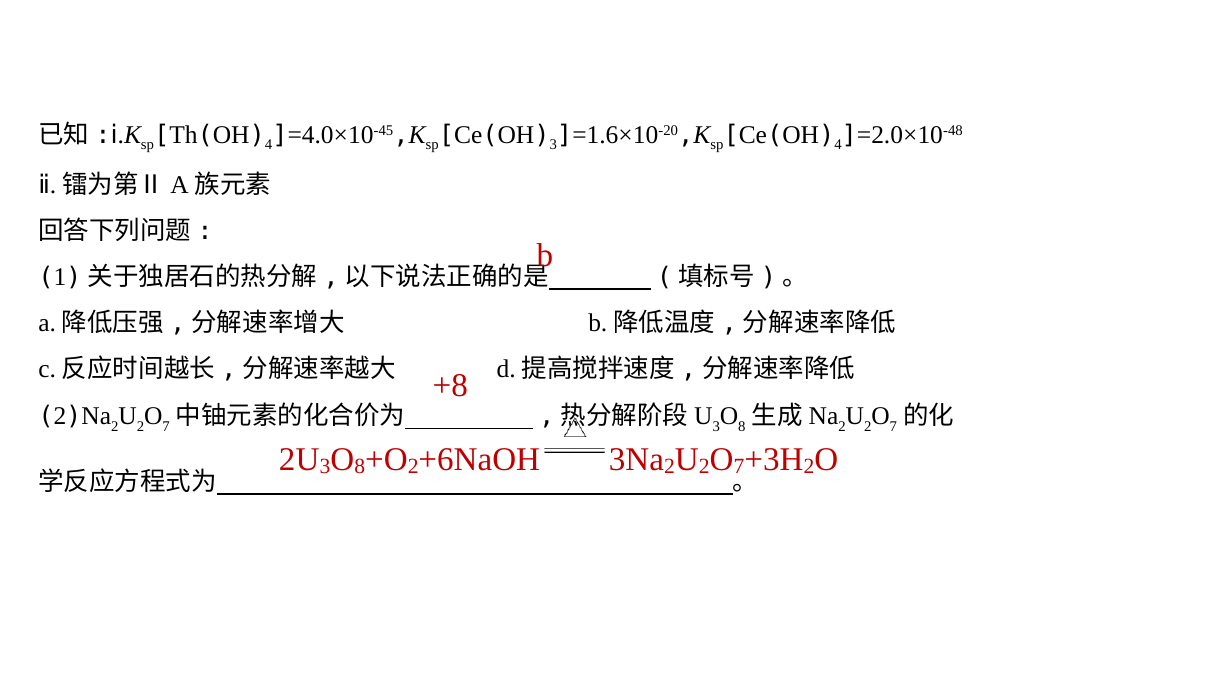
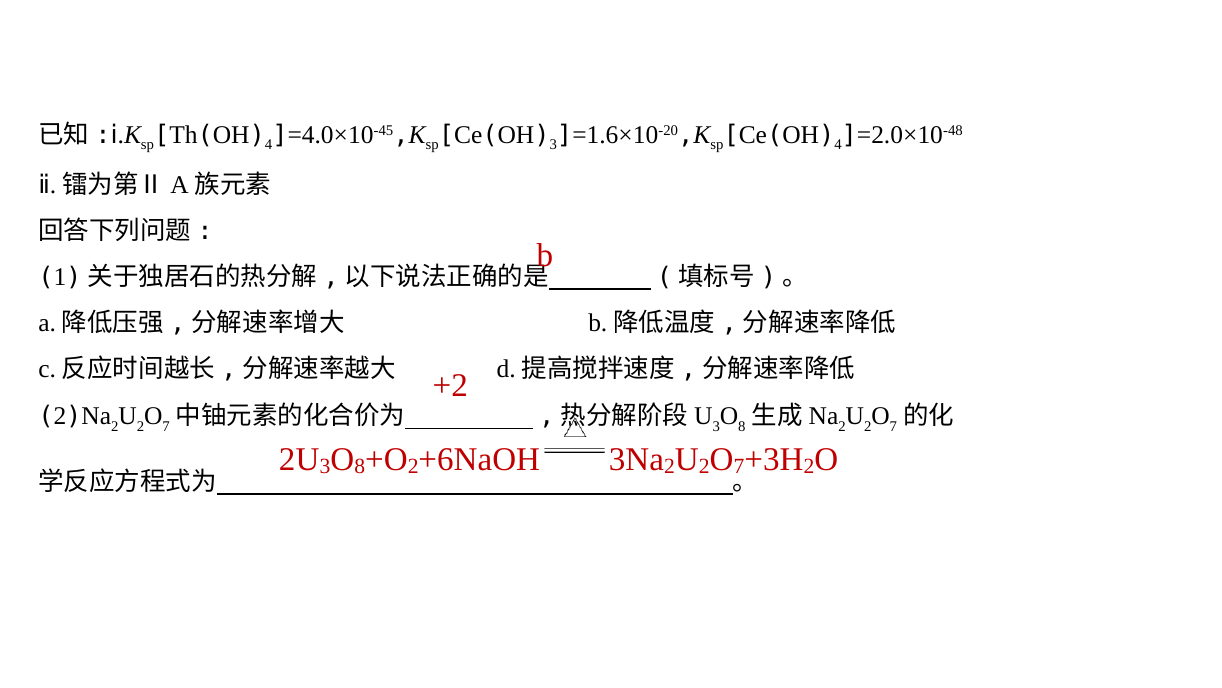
+8: +8 -> +2
